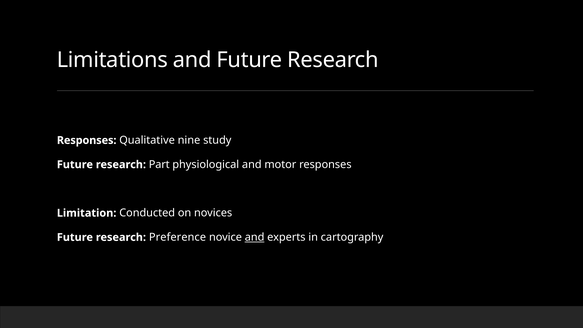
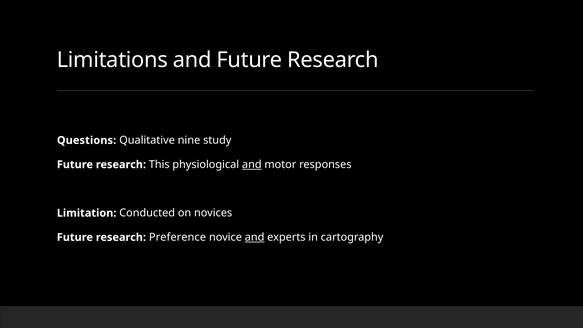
Responses at (87, 140): Responses -> Questions
Part: Part -> This
and at (252, 165) underline: none -> present
